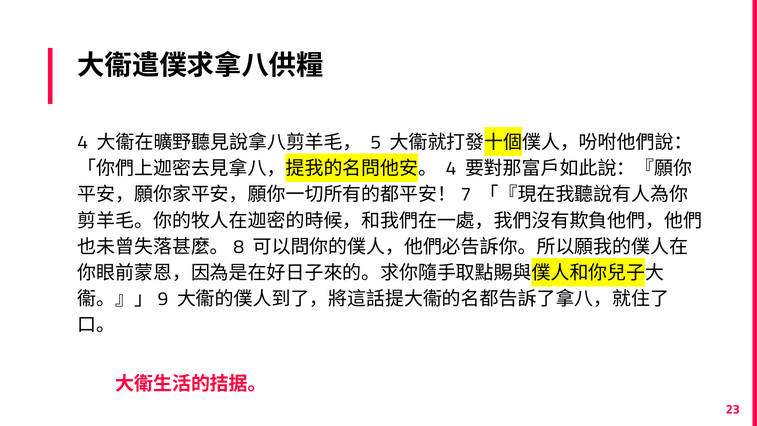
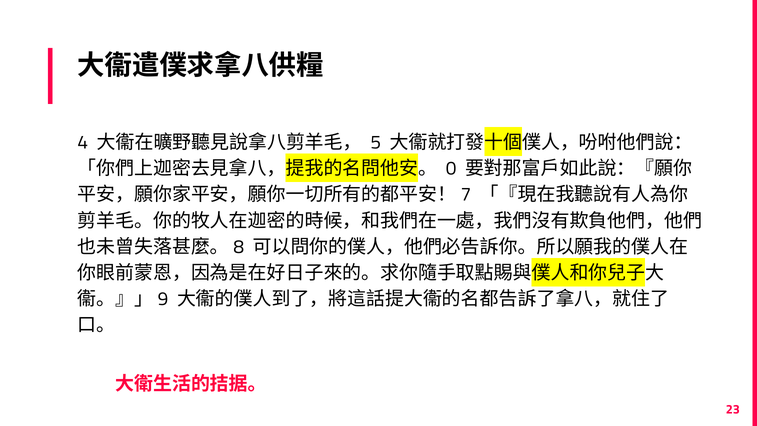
4 at (451, 168): 4 -> 0
